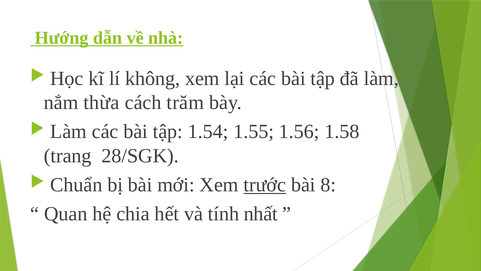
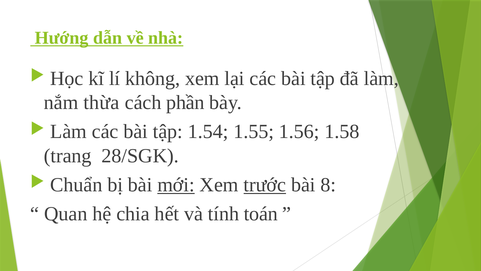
trăm: trăm -> phần
mới underline: none -> present
nhất: nhất -> toán
